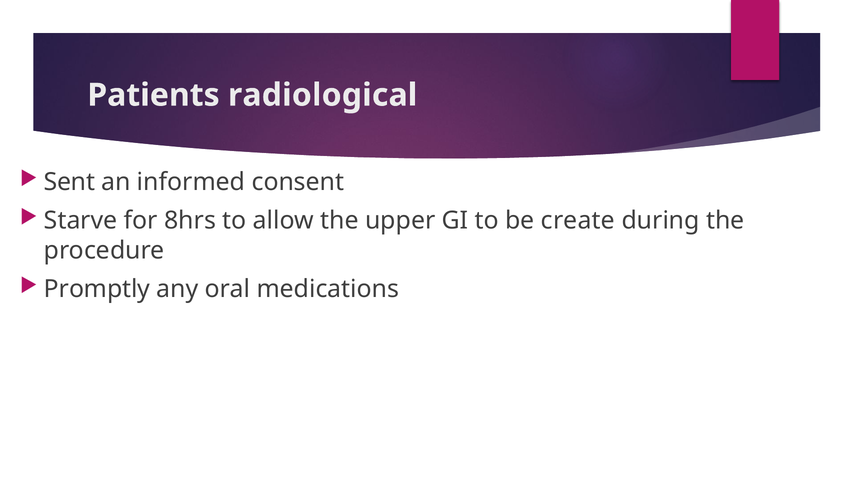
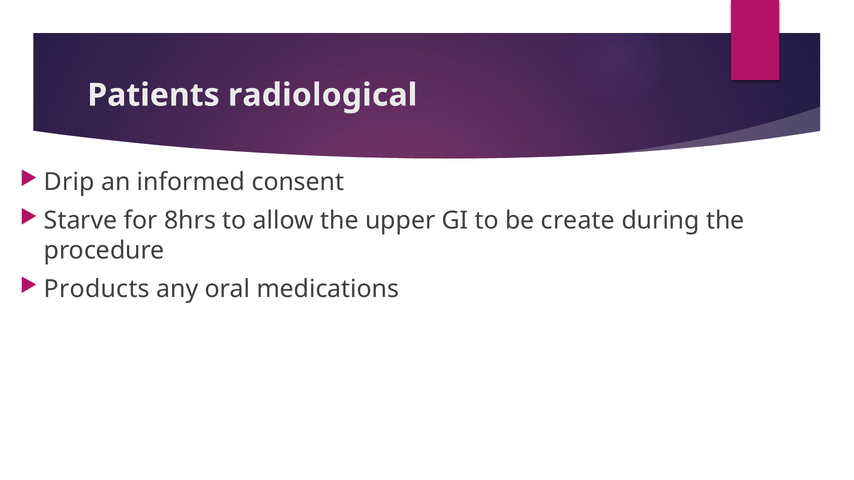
Sent: Sent -> Drip
Promptly: Promptly -> Products
